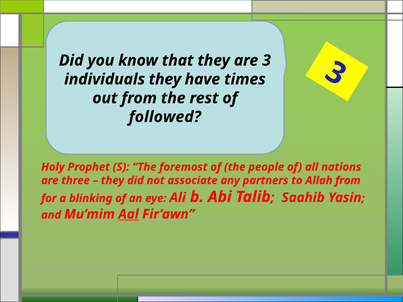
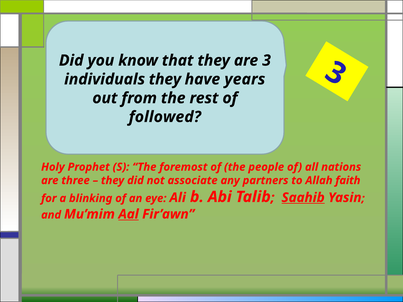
times: times -> years
Allah from: from -> faith
Saahib underline: none -> present
